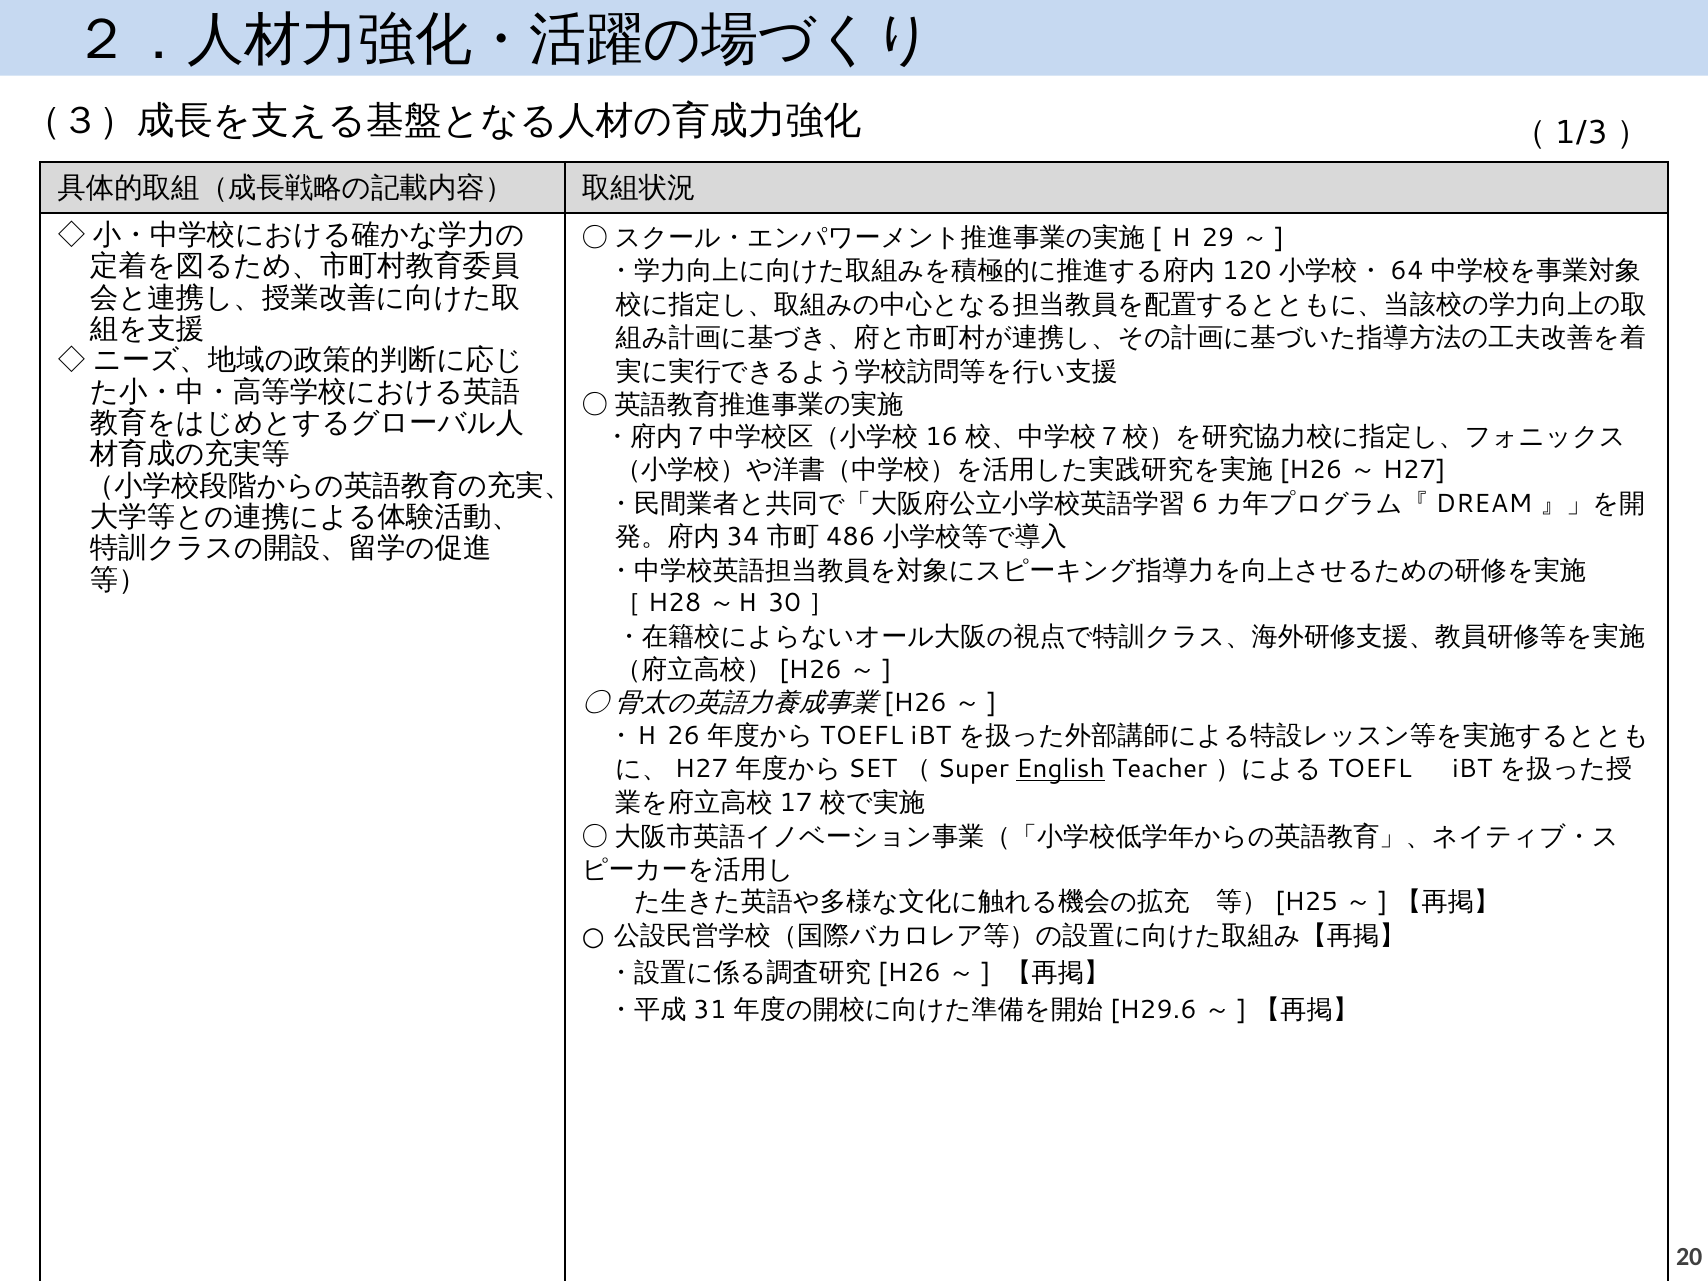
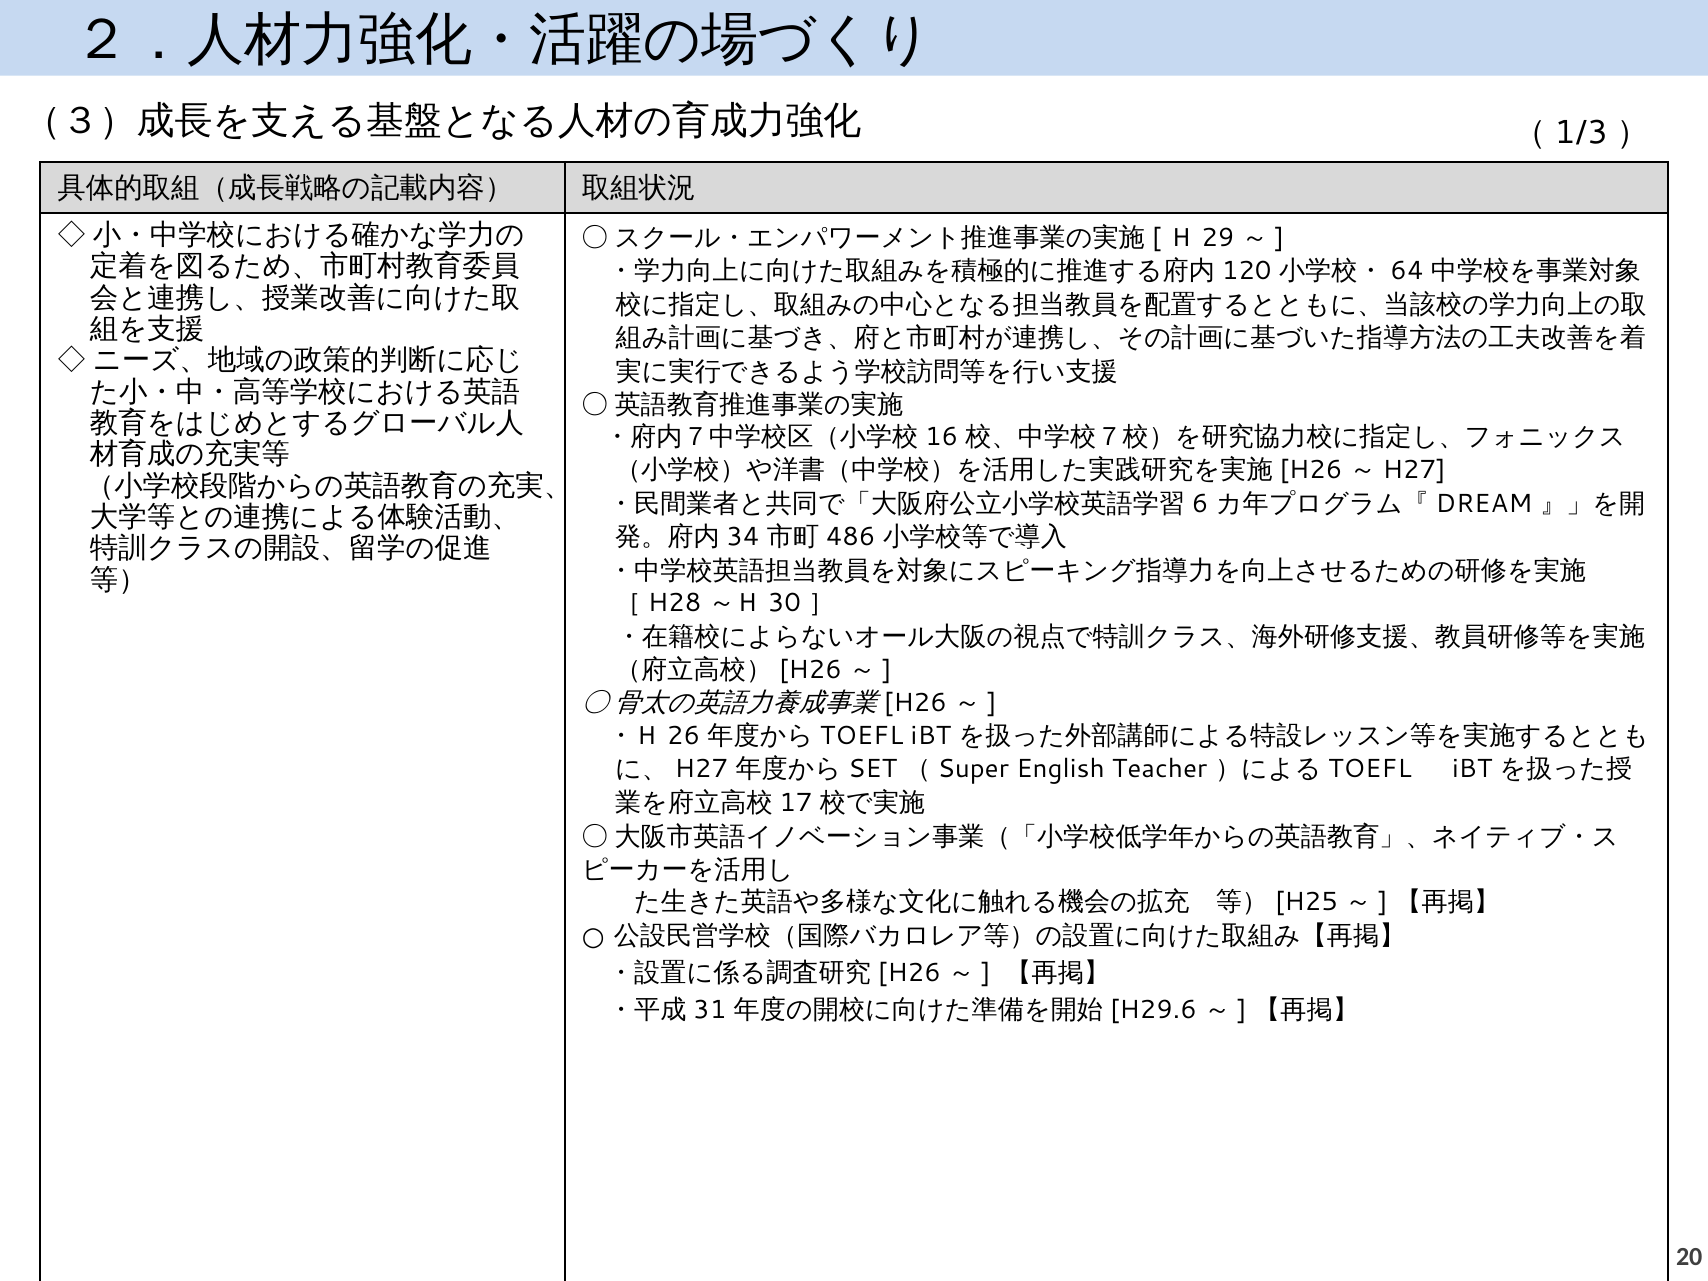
English underline: present -> none
